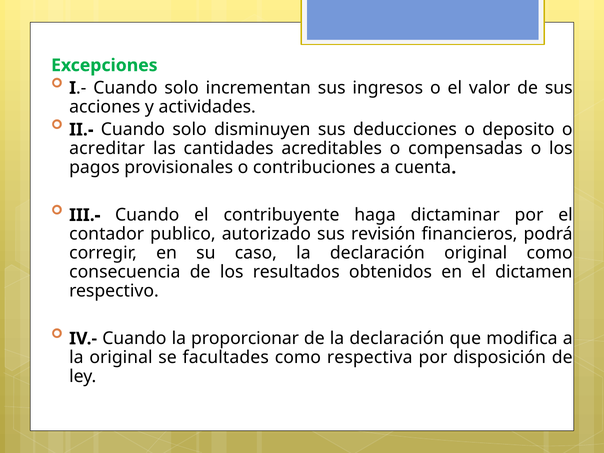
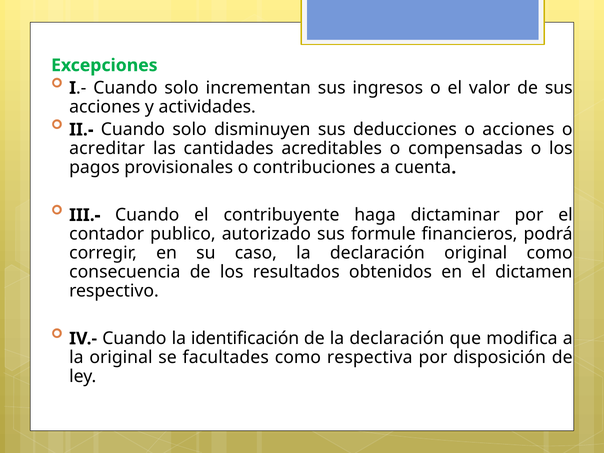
o deposito: deposito -> acciones
revisión: revisión -> formule
proporcionar: proporcionar -> identificación
